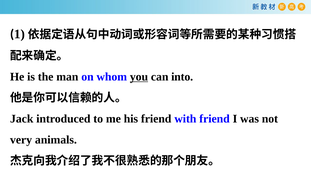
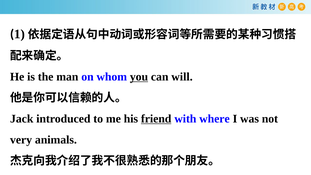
into: into -> will
friend at (156, 119) underline: none -> present
with friend: friend -> where
